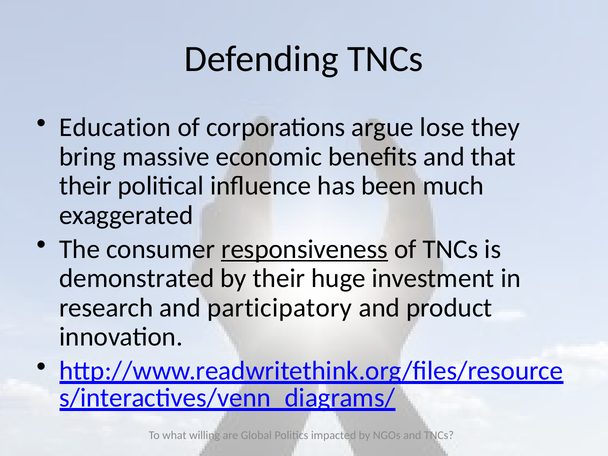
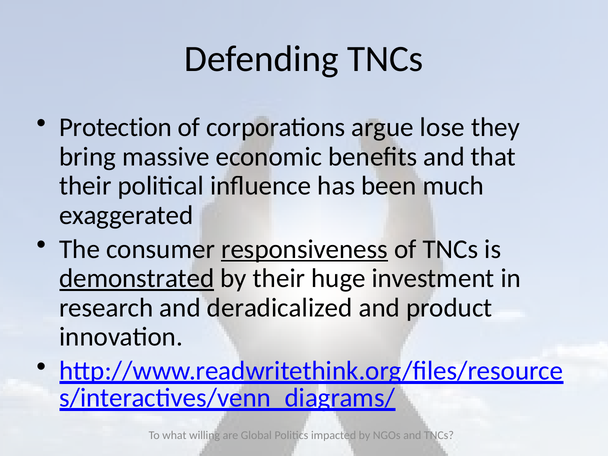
Education: Education -> Protection
demonstrated underline: none -> present
participatory: participatory -> deradicalized
